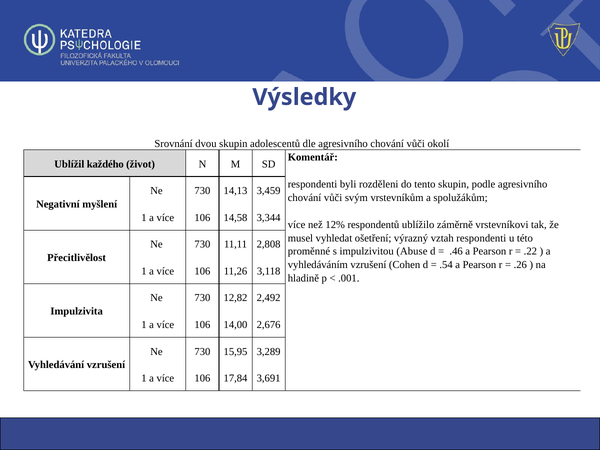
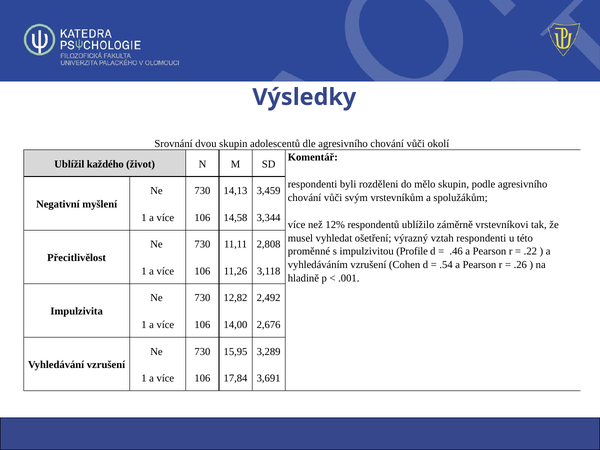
tento: tento -> mělo
Abuse: Abuse -> Profile
